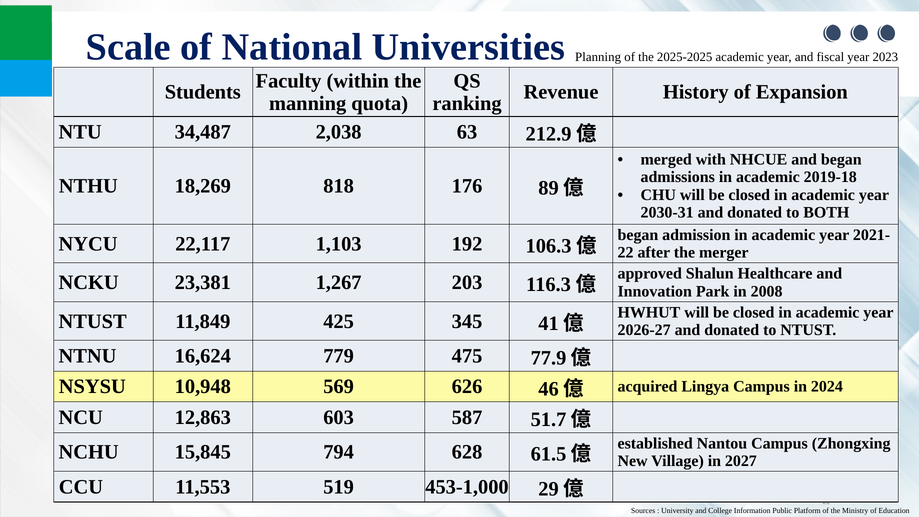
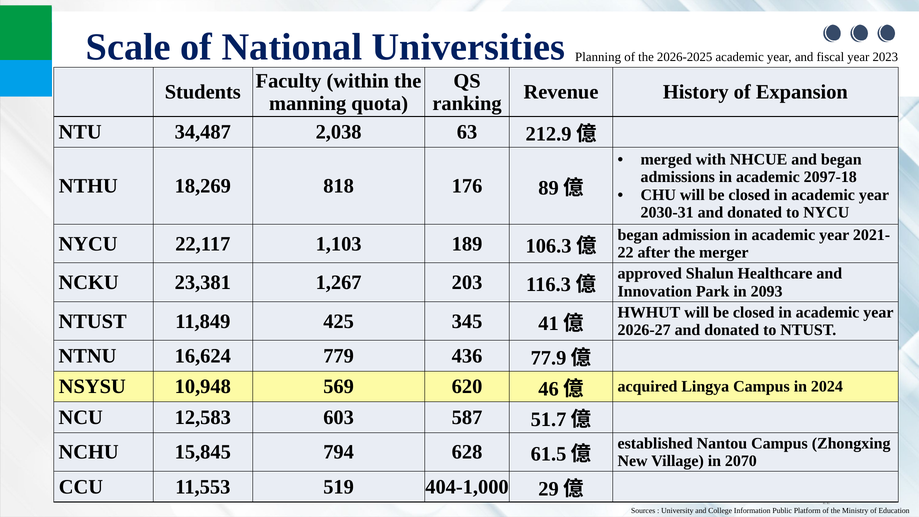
2025-2025: 2025-2025 -> 2026-2025
2019-18: 2019-18 -> 2097-18
to BOTH: BOTH -> NYCU
192: 192 -> 189
2008: 2008 -> 2093
475: 475 -> 436
626: 626 -> 620
12,863: 12,863 -> 12,583
2027: 2027 -> 2070
453-1,000: 453-1,000 -> 404-1,000
